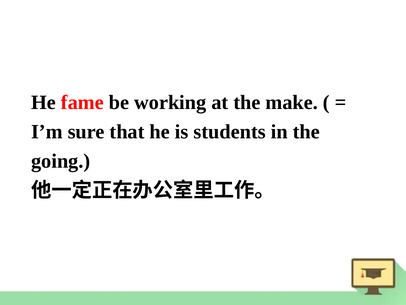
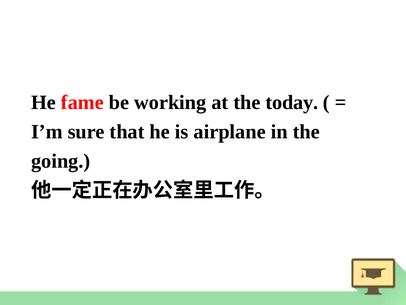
make: make -> today
students: students -> airplane
